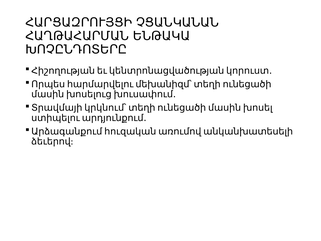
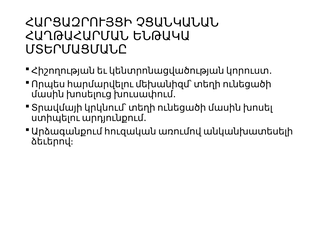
ԽՈՉԸՆԴՈՏԵՐԸ: ԽՈՉԸՆԴՈՏԵՐԸ -> ՄՏԵՐՄԱՑՄԱՆԸ
